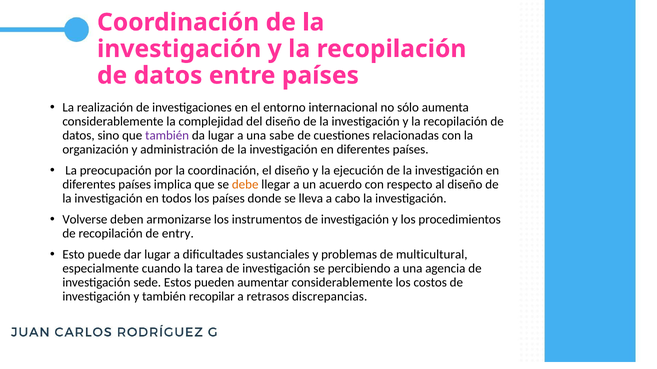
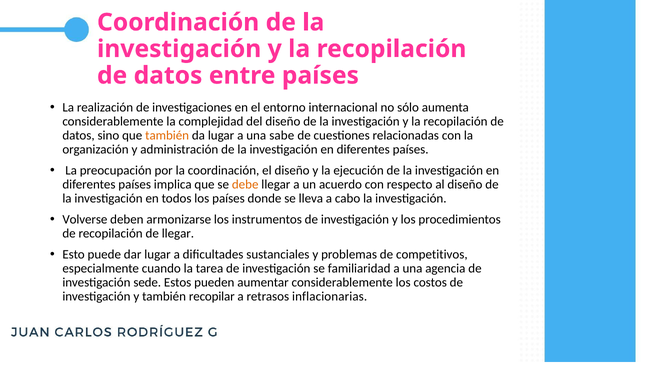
también at (167, 136) colour: purple -> orange
de entry: entry -> llegar
multicultural: multicultural -> competitivos
percibiendo: percibiendo -> familiaridad
discrepancias: discrepancias -> inflacionarias
